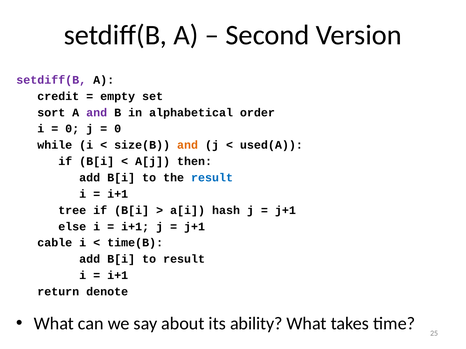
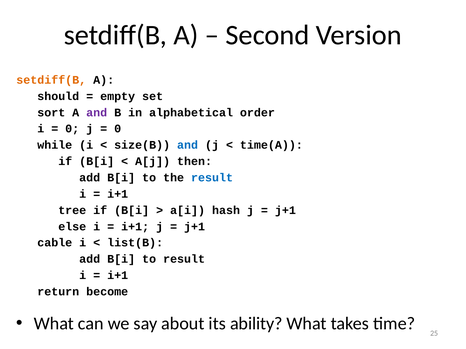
setdiff(B at (51, 80) colour: purple -> orange
credit: credit -> should
and at (188, 145) colour: orange -> blue
used(A: used(A -> time(A
time(B: time(B -> list(B
denote: denote -> become
